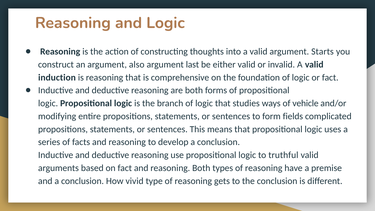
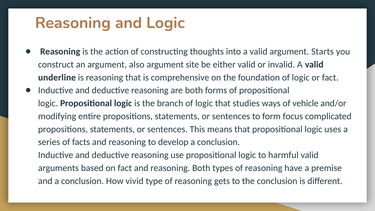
last: last -> site
induction: induction -> underline
fields: fields -> focus
truthful: truthful -> harmful
